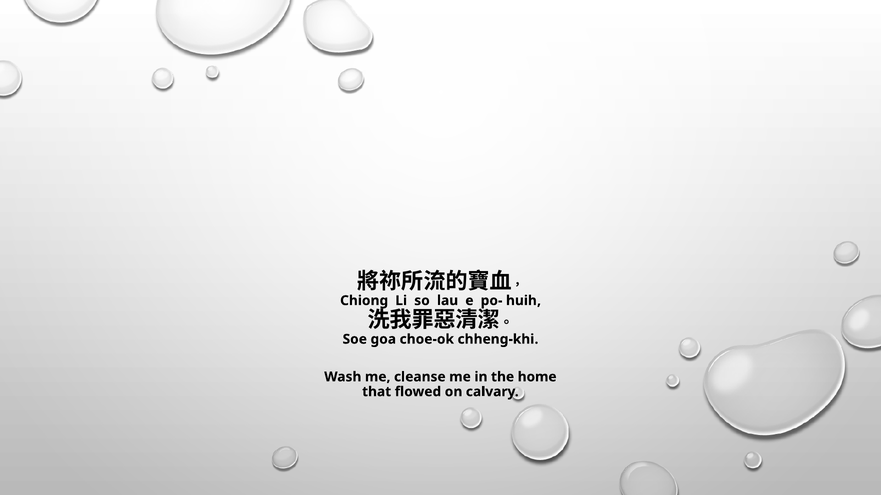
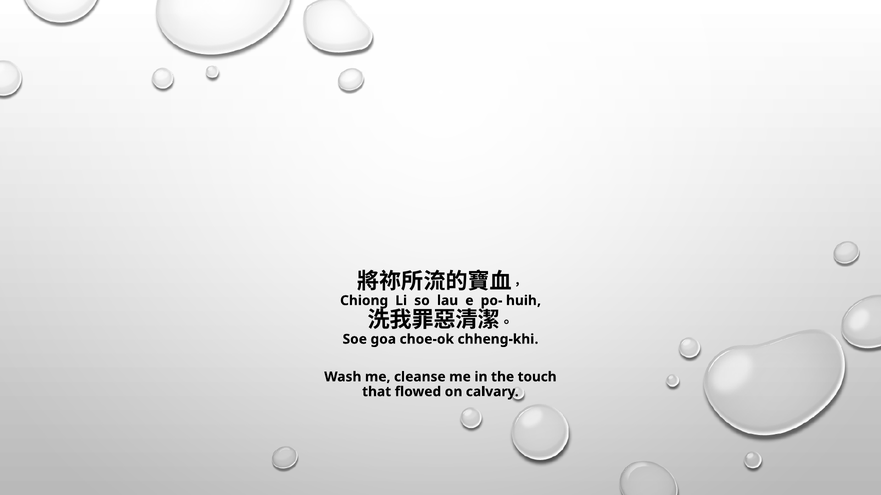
home: home -> touch
